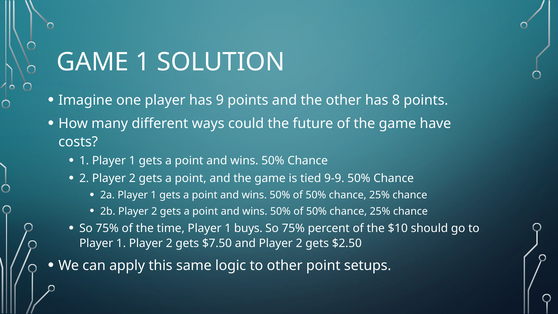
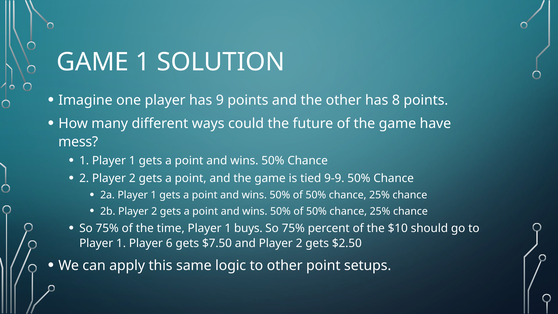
costs: costs -> mess
1 Player 2: 2 -> 6
